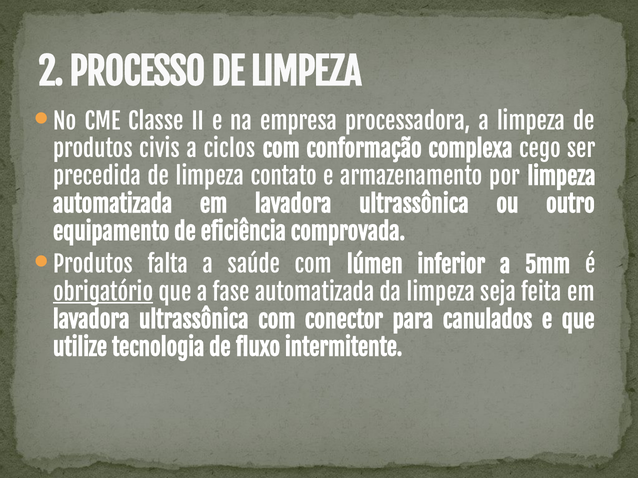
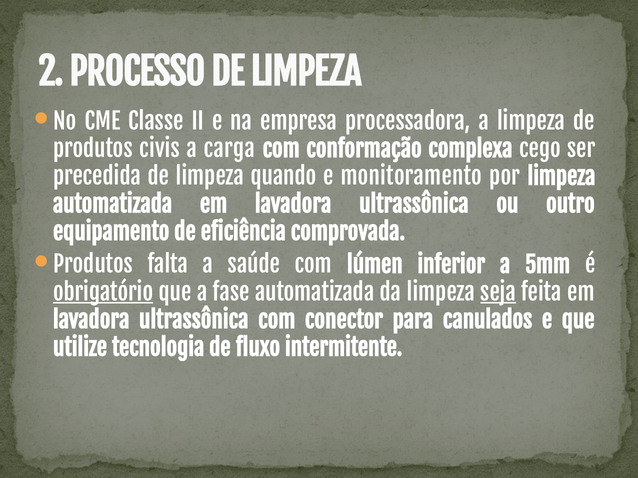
ciclos: ciclos -> carga
contato: contato -> quando
armazenamento: armazenamento -> monitoramento
seja underline: none -> present
